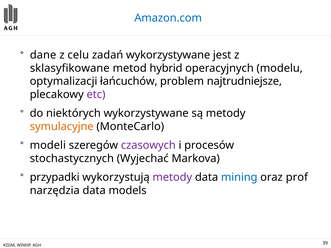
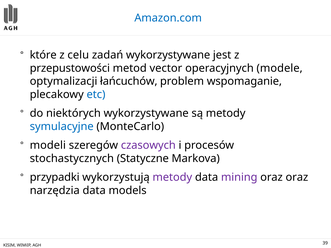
dane: dane -> które
sklasyfikowane: sklasyfikowane -> przepustowości
hybrid: hybrid -> vector
modelu: modelu -> modele
najtrudniejsze: najtrudniejsze -> wspomaganie
etc colour: purple -> blue
symulacyjne colour: orange -> blue
Wyjechać: Wyjechać -> Statyczne
mining colour: blue -> purple
oraz prof: prof -> oraz
